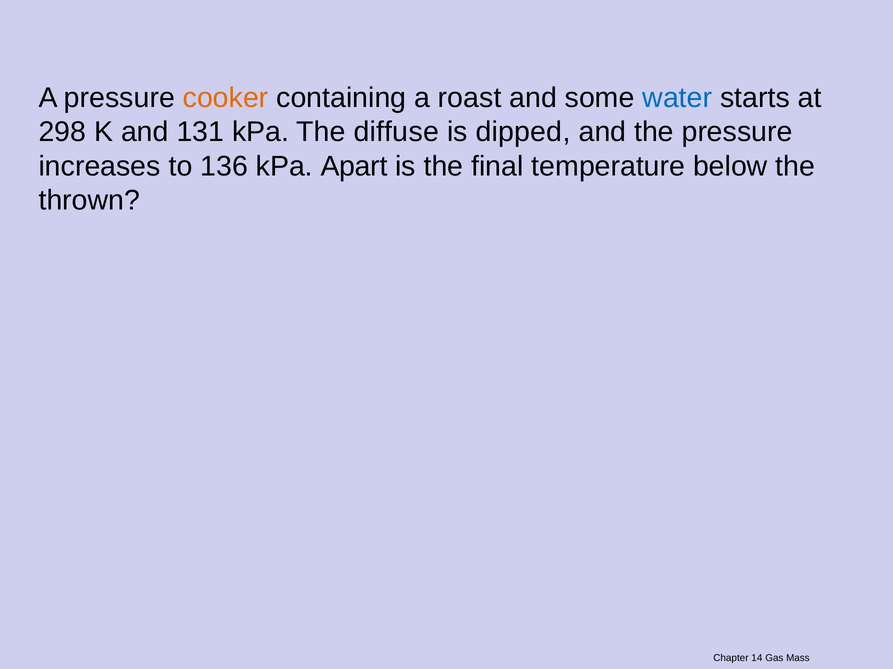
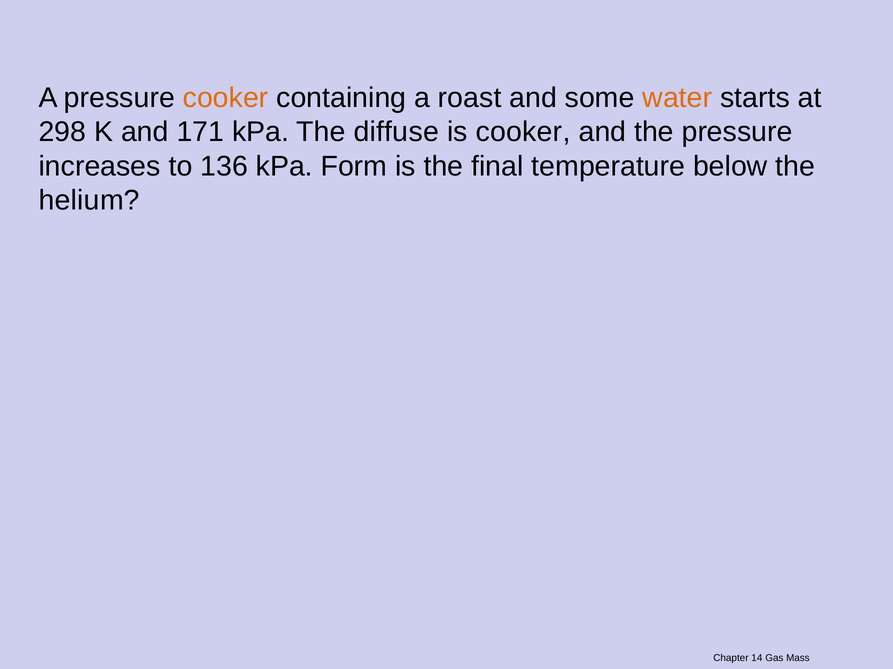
water colour: blue -> orange
131: 131 -> 171
is dipped: dipped -> cooker
Apart: Apart -> Form
thrown: thrown -> helium
